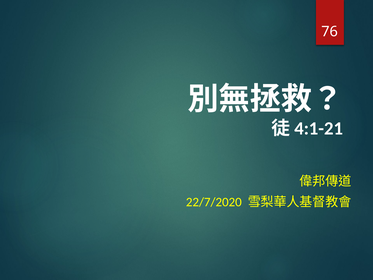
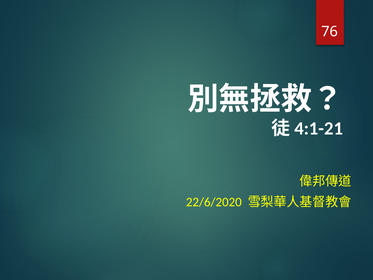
22/7/2020: 22/7/2020 -> 22/6/2020
